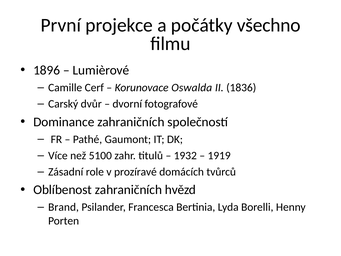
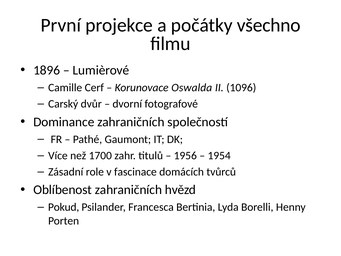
1836: 1836 -> 1096
5100: 5100 -> 1700
1932: 1932 -> 1956
1919: 1919 -> 1954
prozíravé: prozíravé -> fascinace
Brand: Brand -> Pokud
